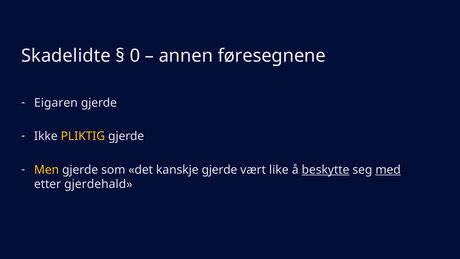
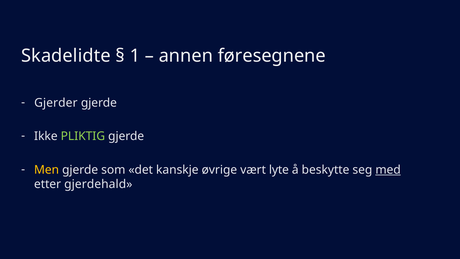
0: 0 -> 1
Eigaren: Eigaren -> Gjerder
PLIKTIG colour: yellow -> light green
kanskje gjerde: gjerde -> øvrige
like: like -> lyte
beskytte underline: present -> none
